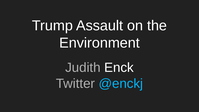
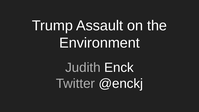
@enckj colour: light blue -> white
